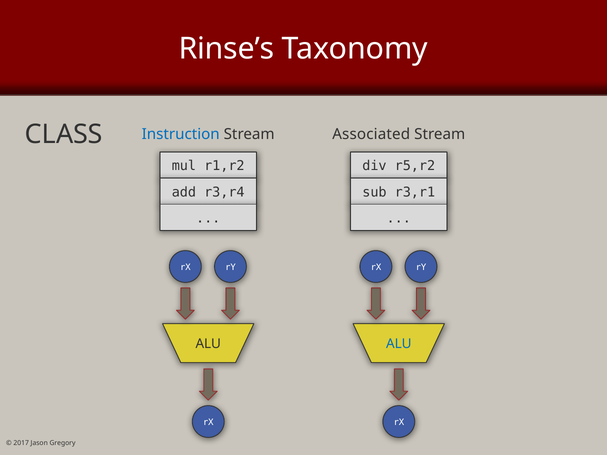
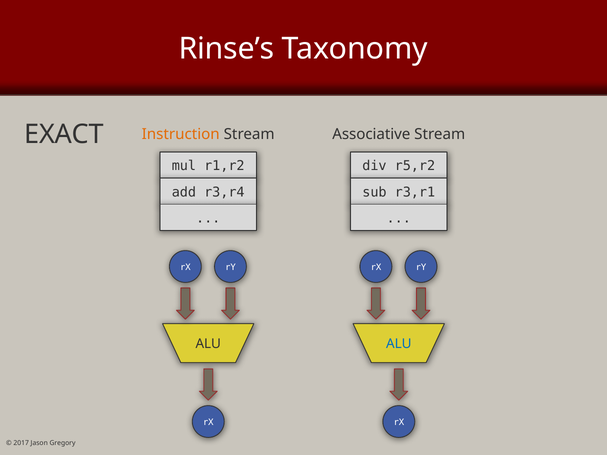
CLASS: CLASS -> EXACT
Instruction colour: blue -> orange
Associated: Associated -> Associative
